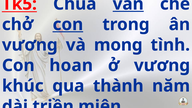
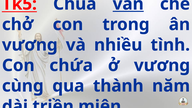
con at (68, 24) underline: present -> none
mong: mong -> nhiều
hoan: hoan -> chứa
khúc: khúc -> cùng
